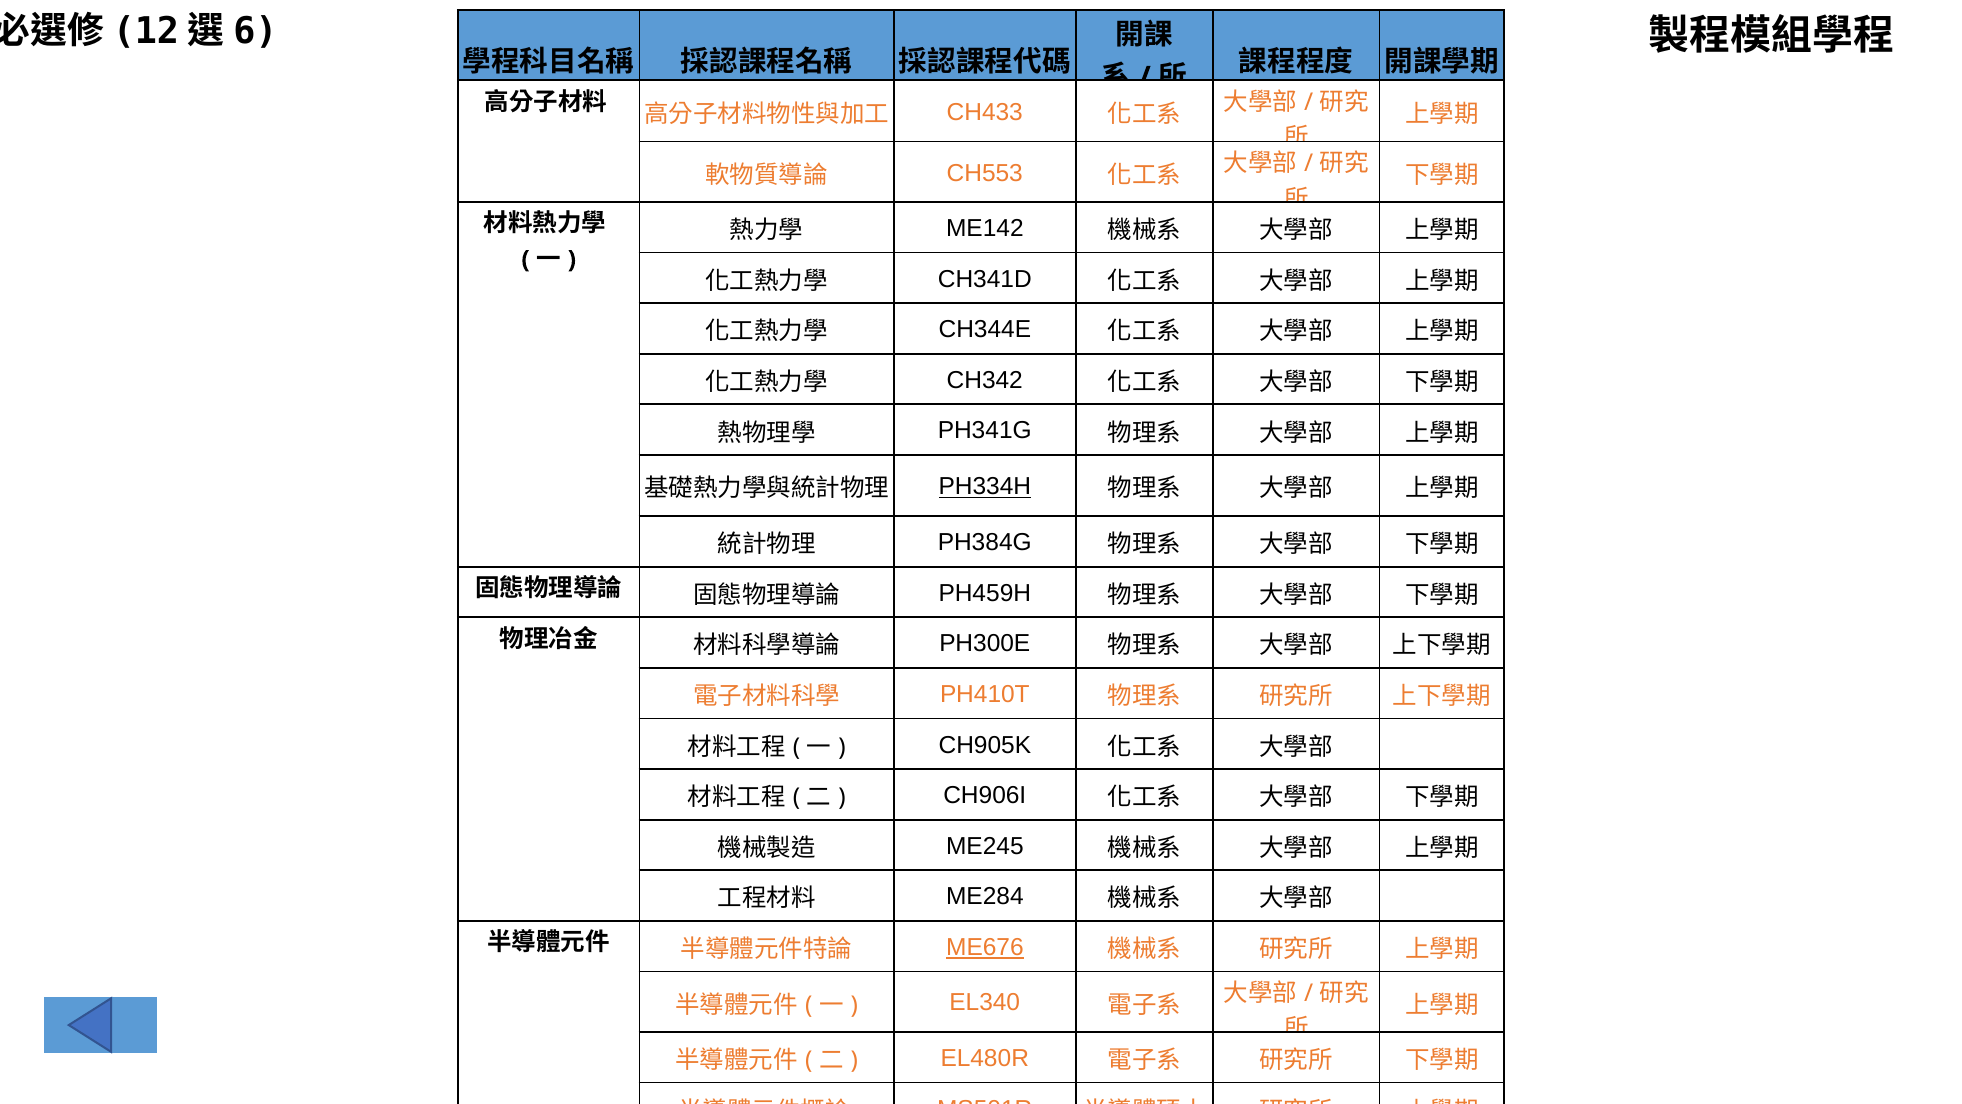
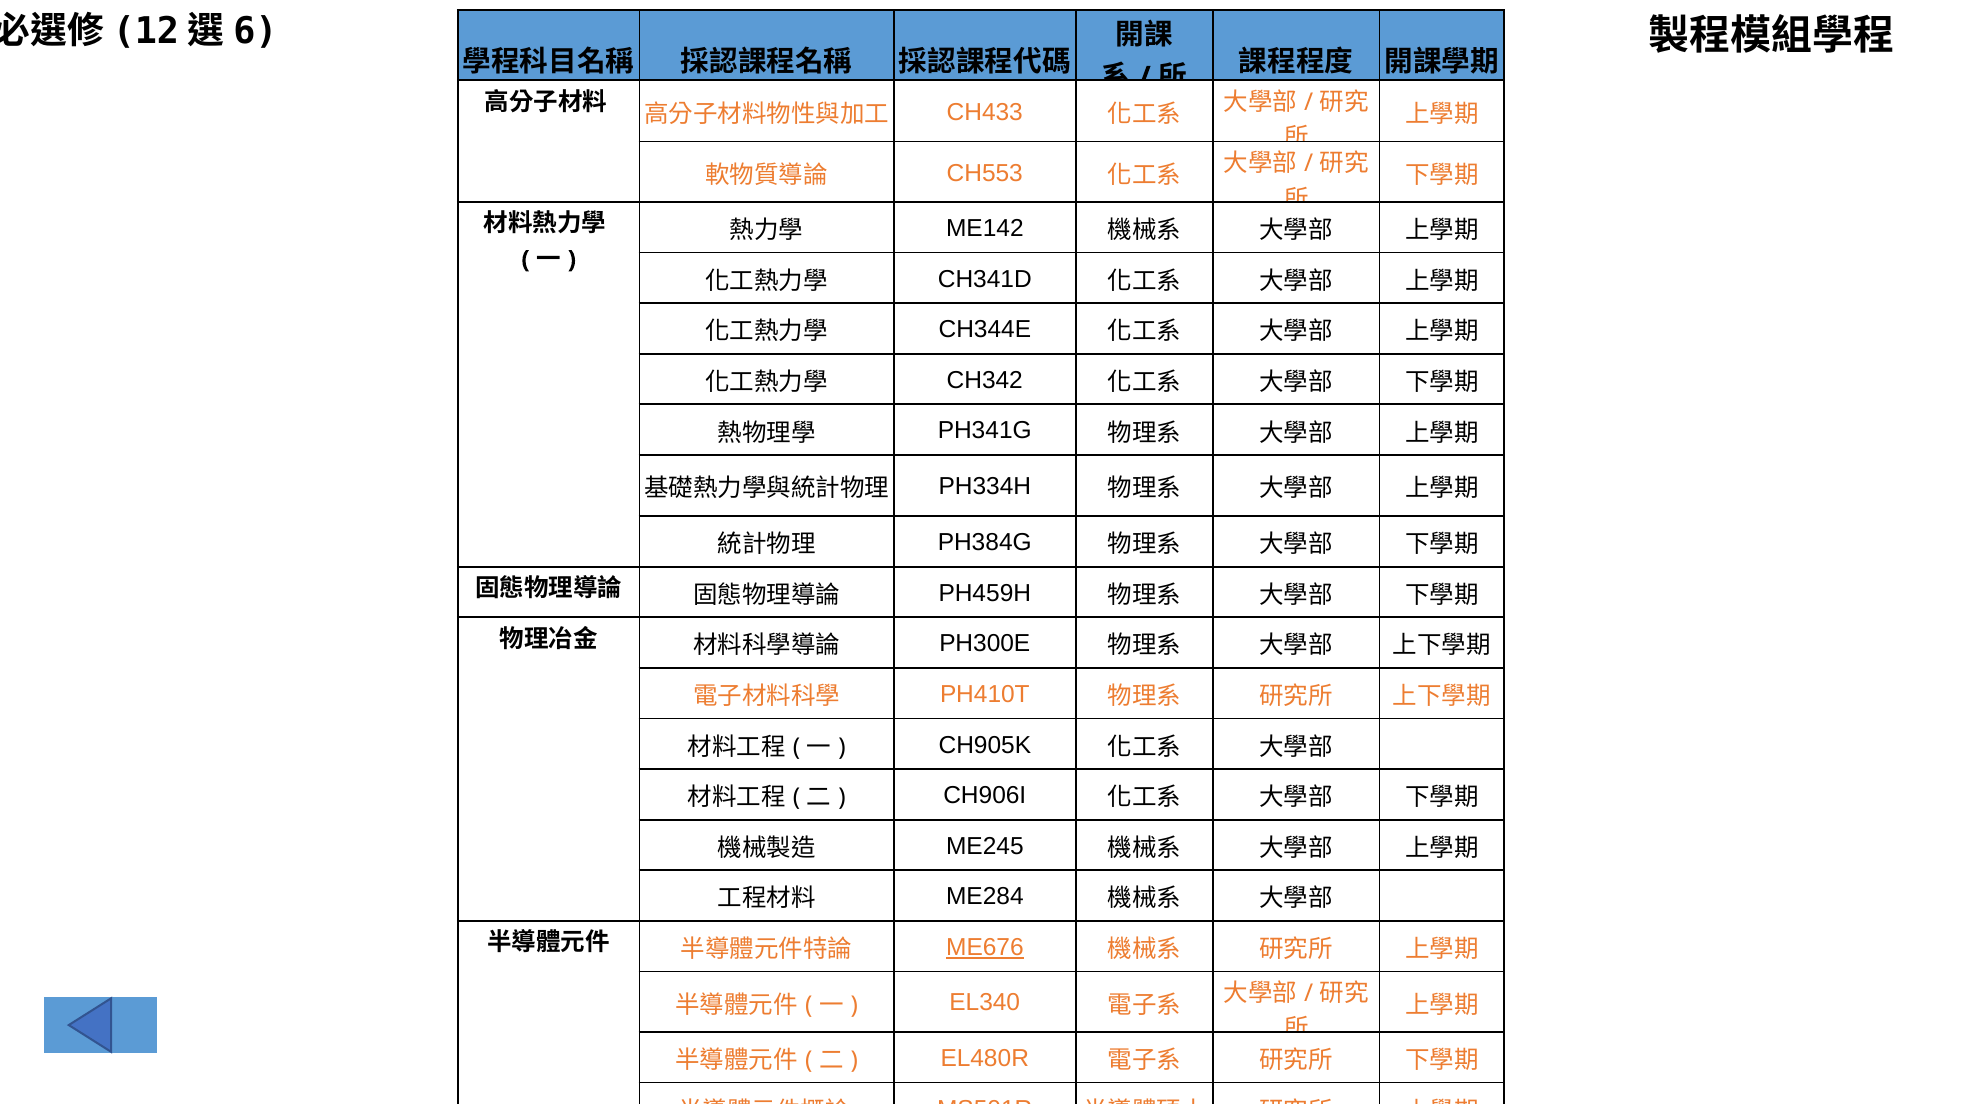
PH334H underline: present -> none
